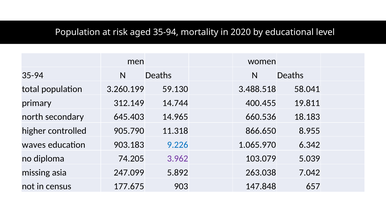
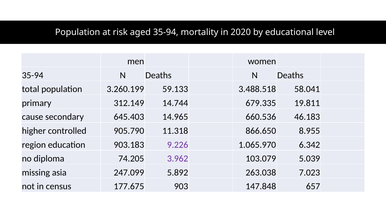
59.130: 59.130 -> 59.133
400.455: 400.455 -> 679.335
north: north -> cause
18.183: 18.183 -> 46.183
waves: waves -> region
9.226 colour: blue -> purple
7.042: 7.042 -> 7.023
